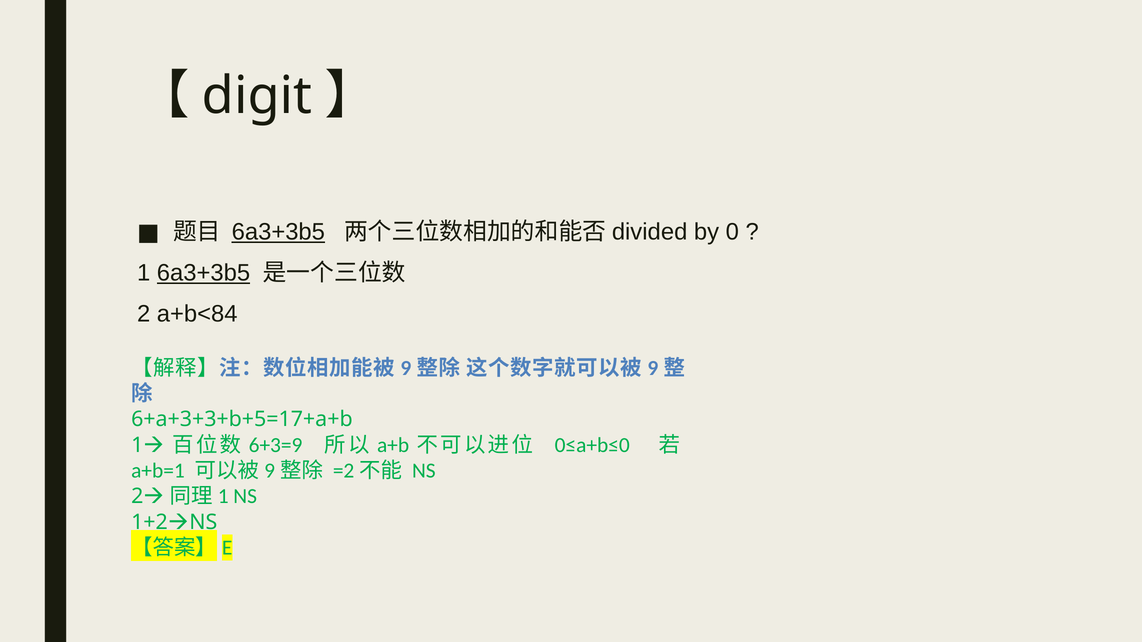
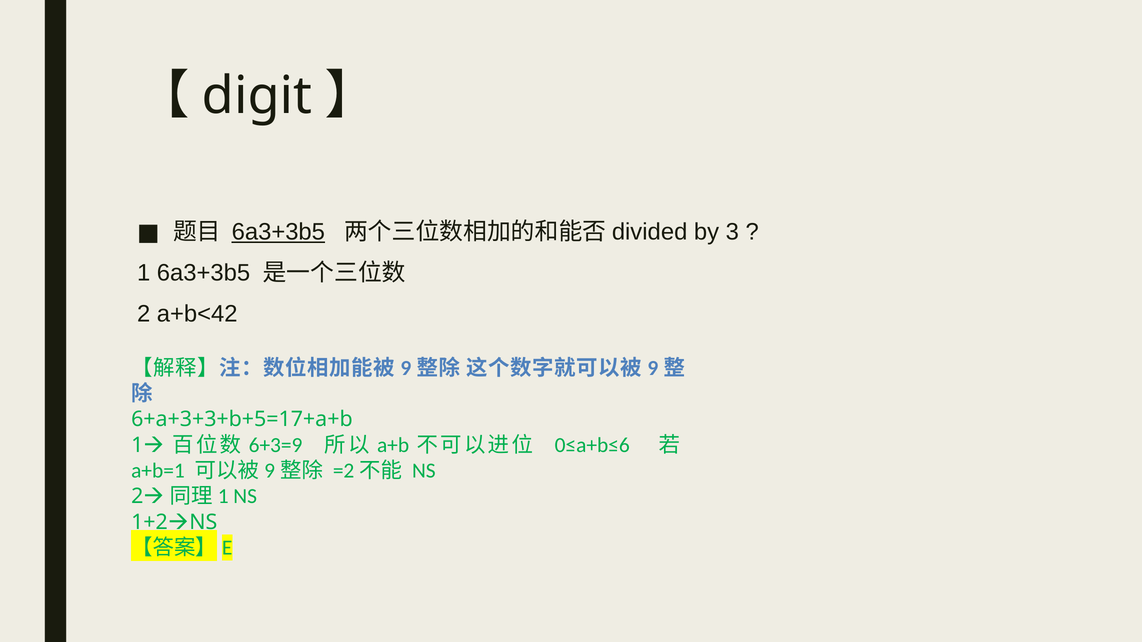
0: 0 -> 3
6a3+3b5 at (204, 273) underline: present -> none
a+b<84: a+b<84 -> a+b<42
0≤a+b≤0: 0≤a+b≤0 -> 0≤a+b≤6
